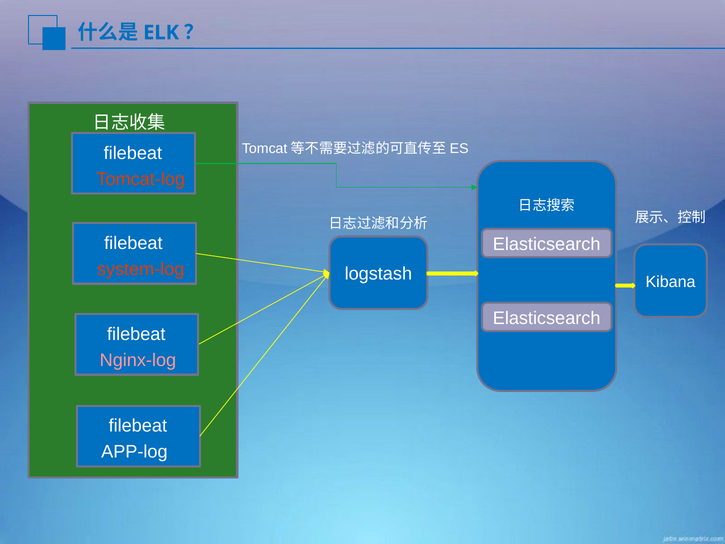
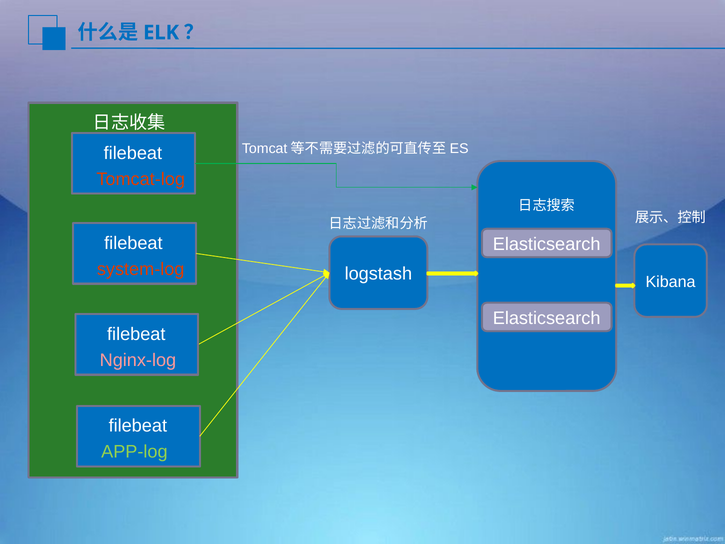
APP-log colour: white -> light green
